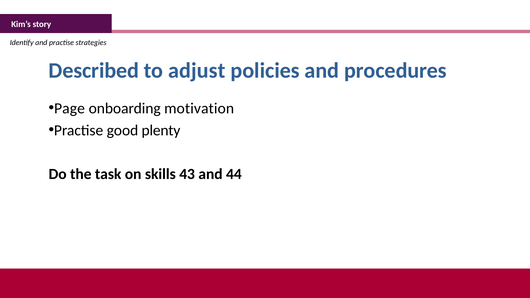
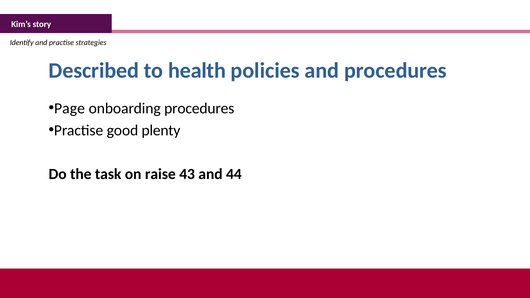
adjust: adjust -> health
onboarding motivation: motivation -> procedures
skills: skills -> raise
